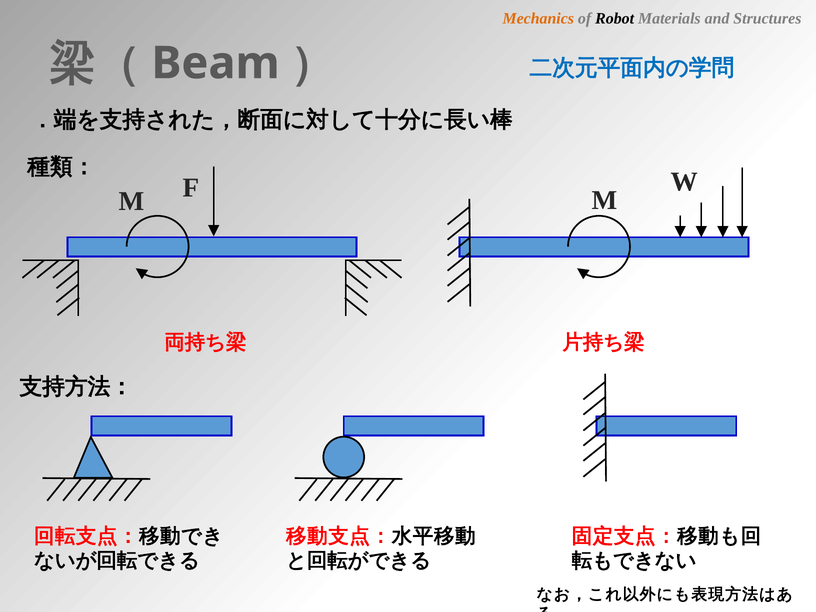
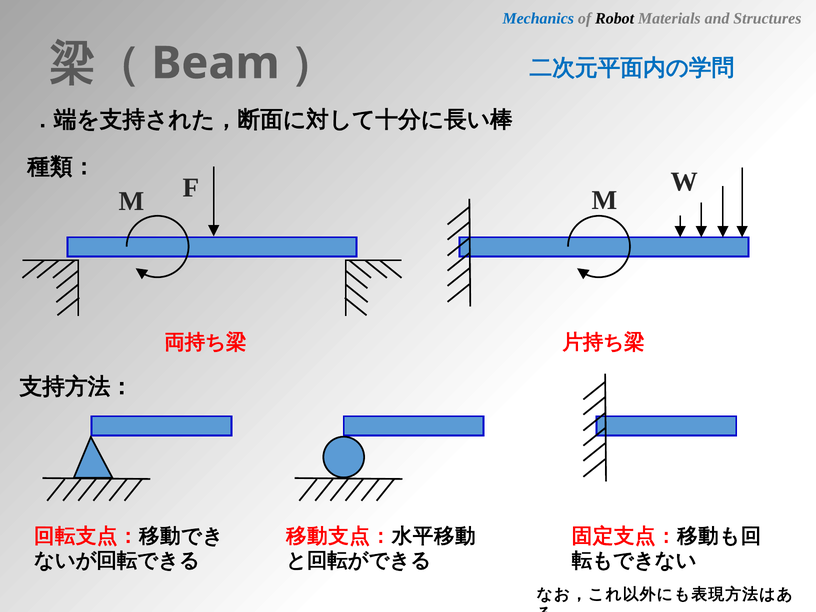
Mechanics colour: orange -> blue
